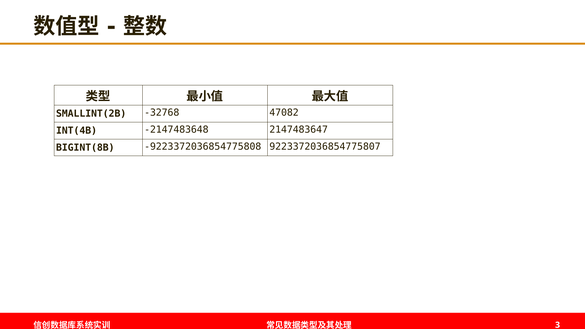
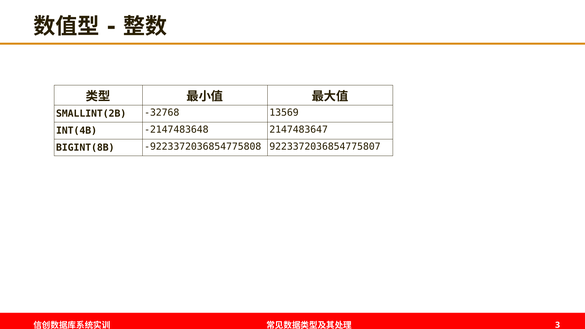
47082: 47082 -> 13569
